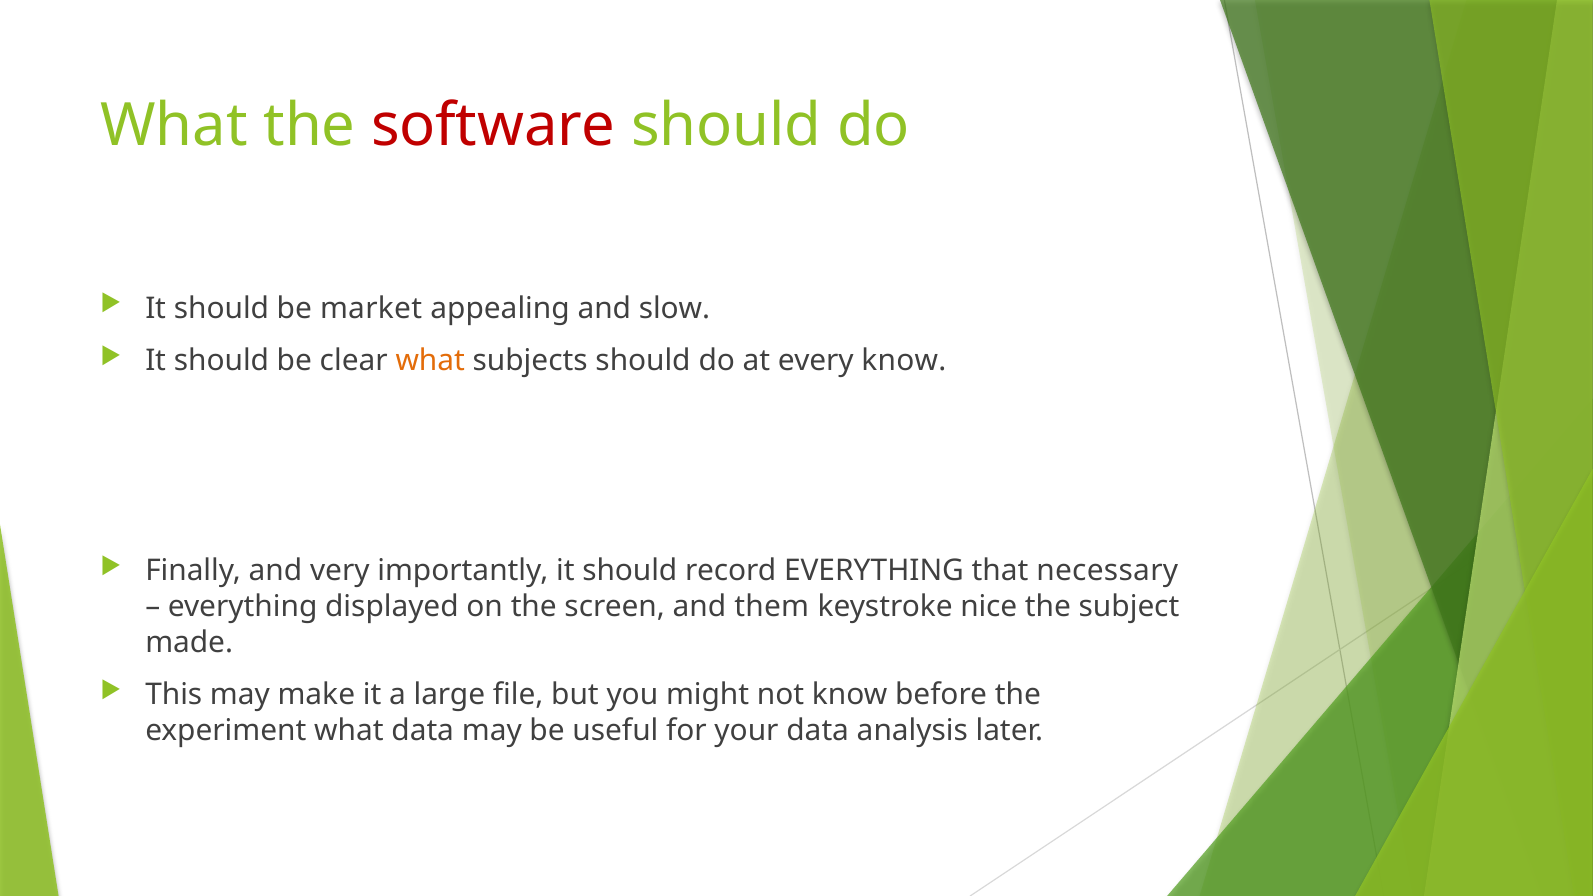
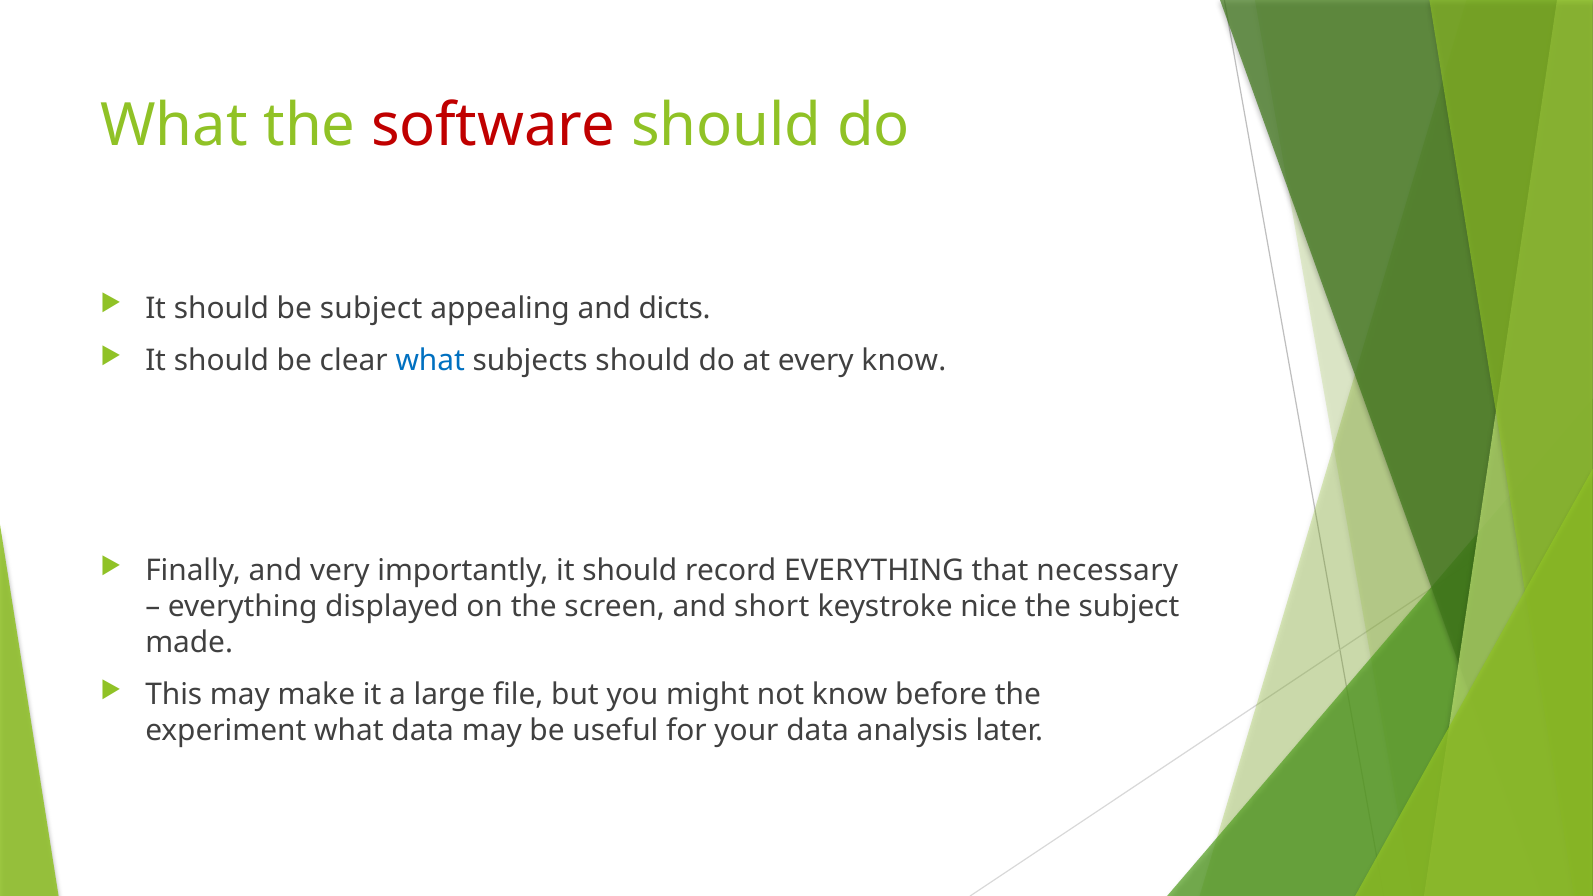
be market: market -> subject
slow: slow -> dicts
what at (430, 361) colour: orange -> blue
them: them -> short
